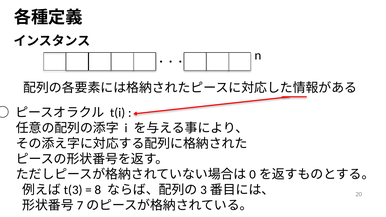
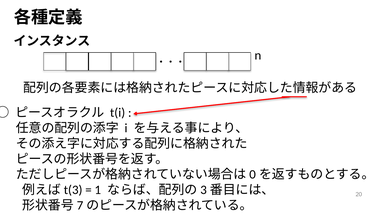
8: 8 -> 1
